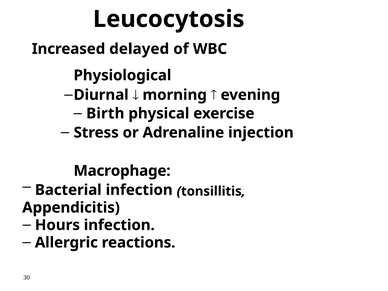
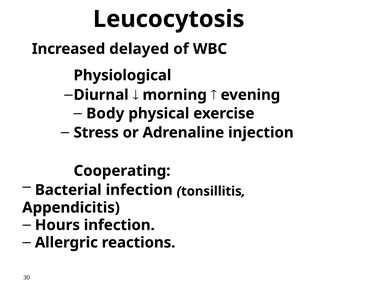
Birth: Birth -> Body
Macrophage: Macrophage -> Cooperating
